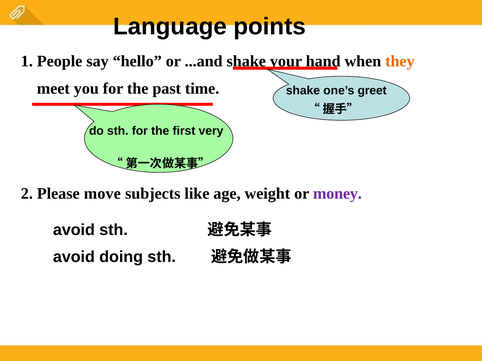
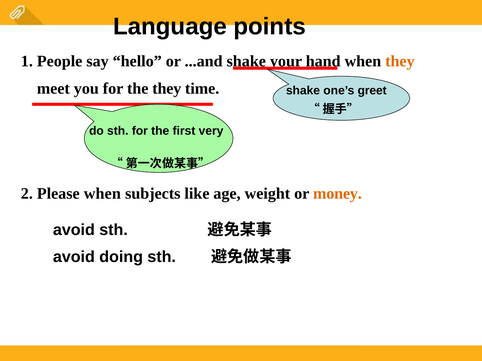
the past: past -> they
Please move: move -> when
money colour: purple -> orange
